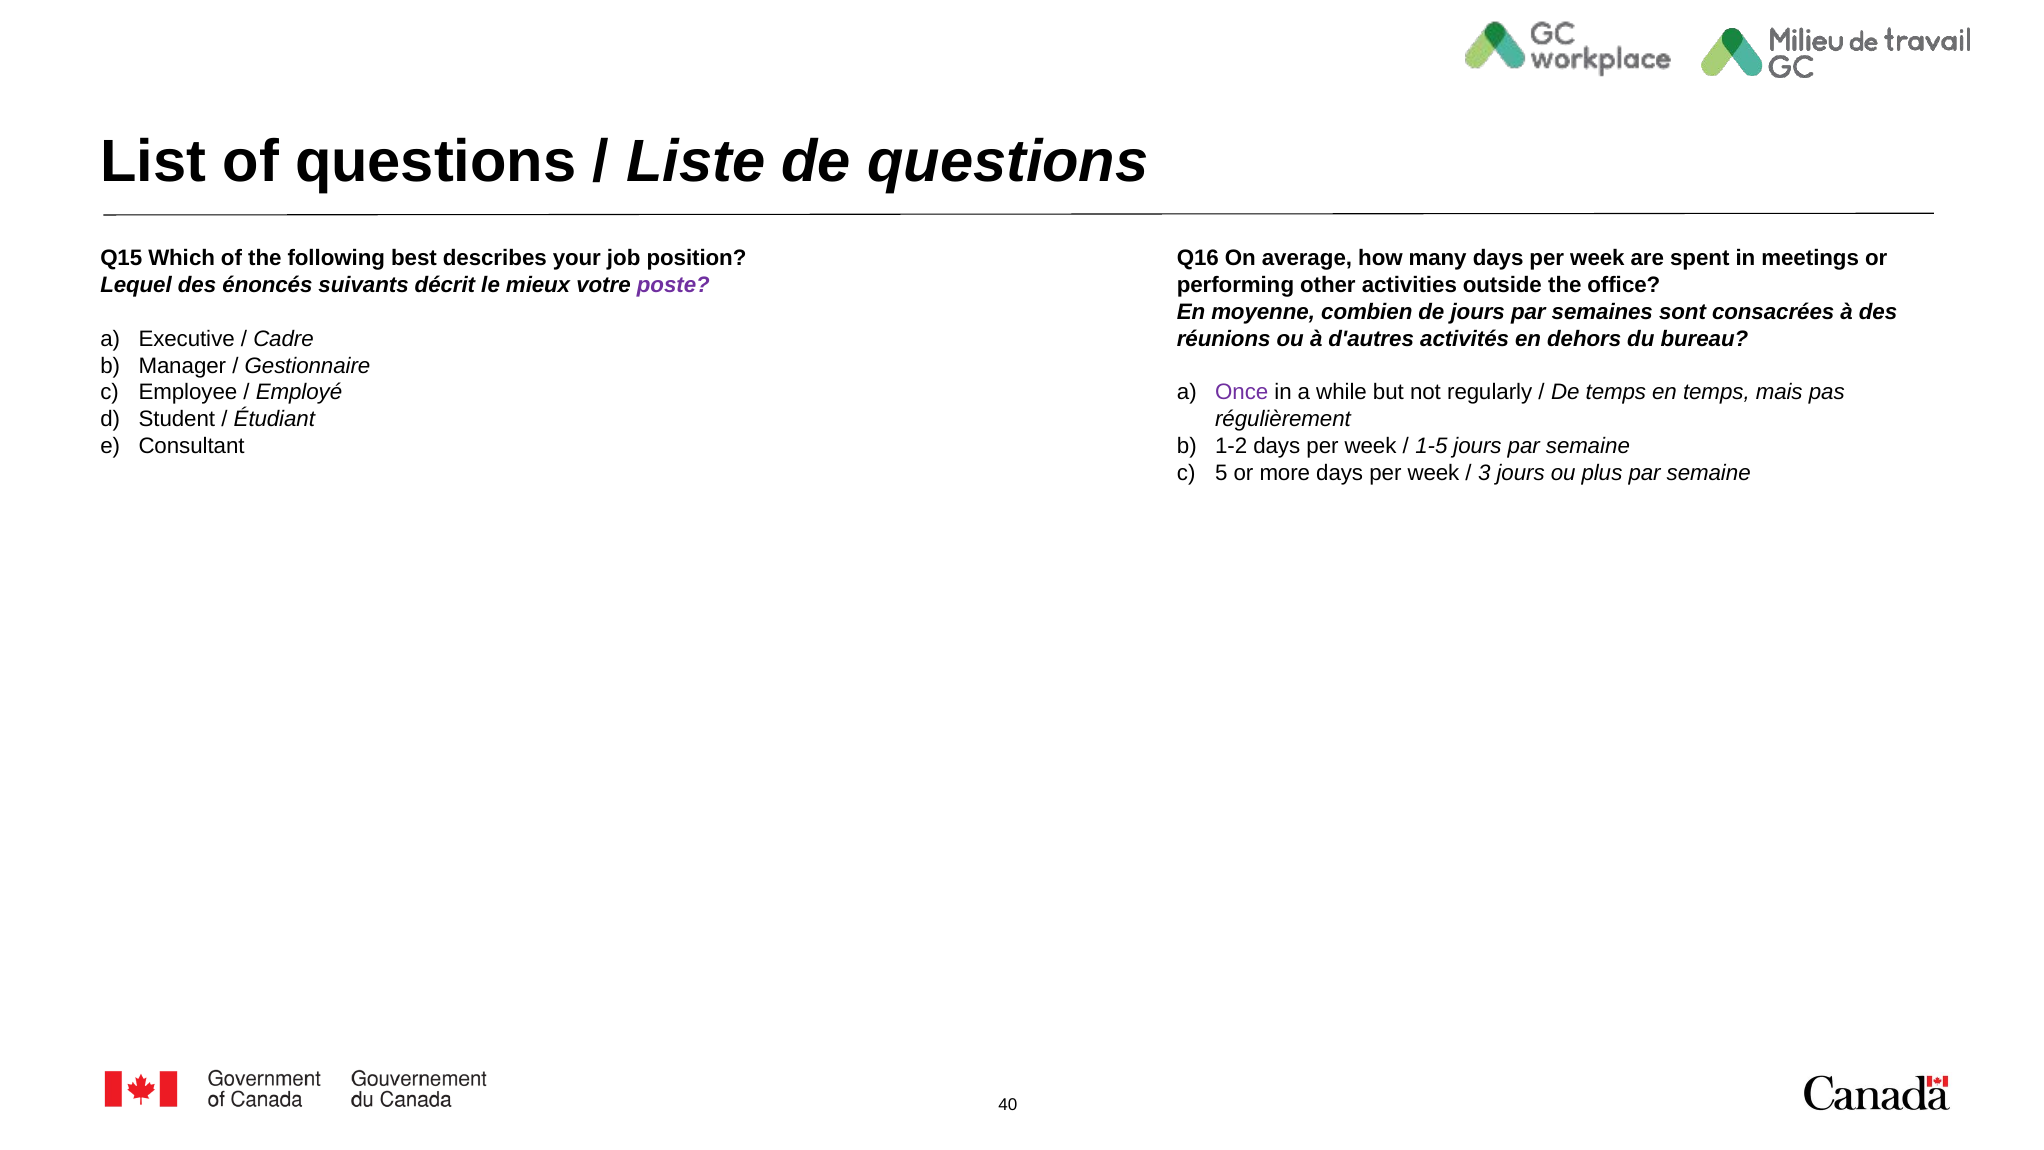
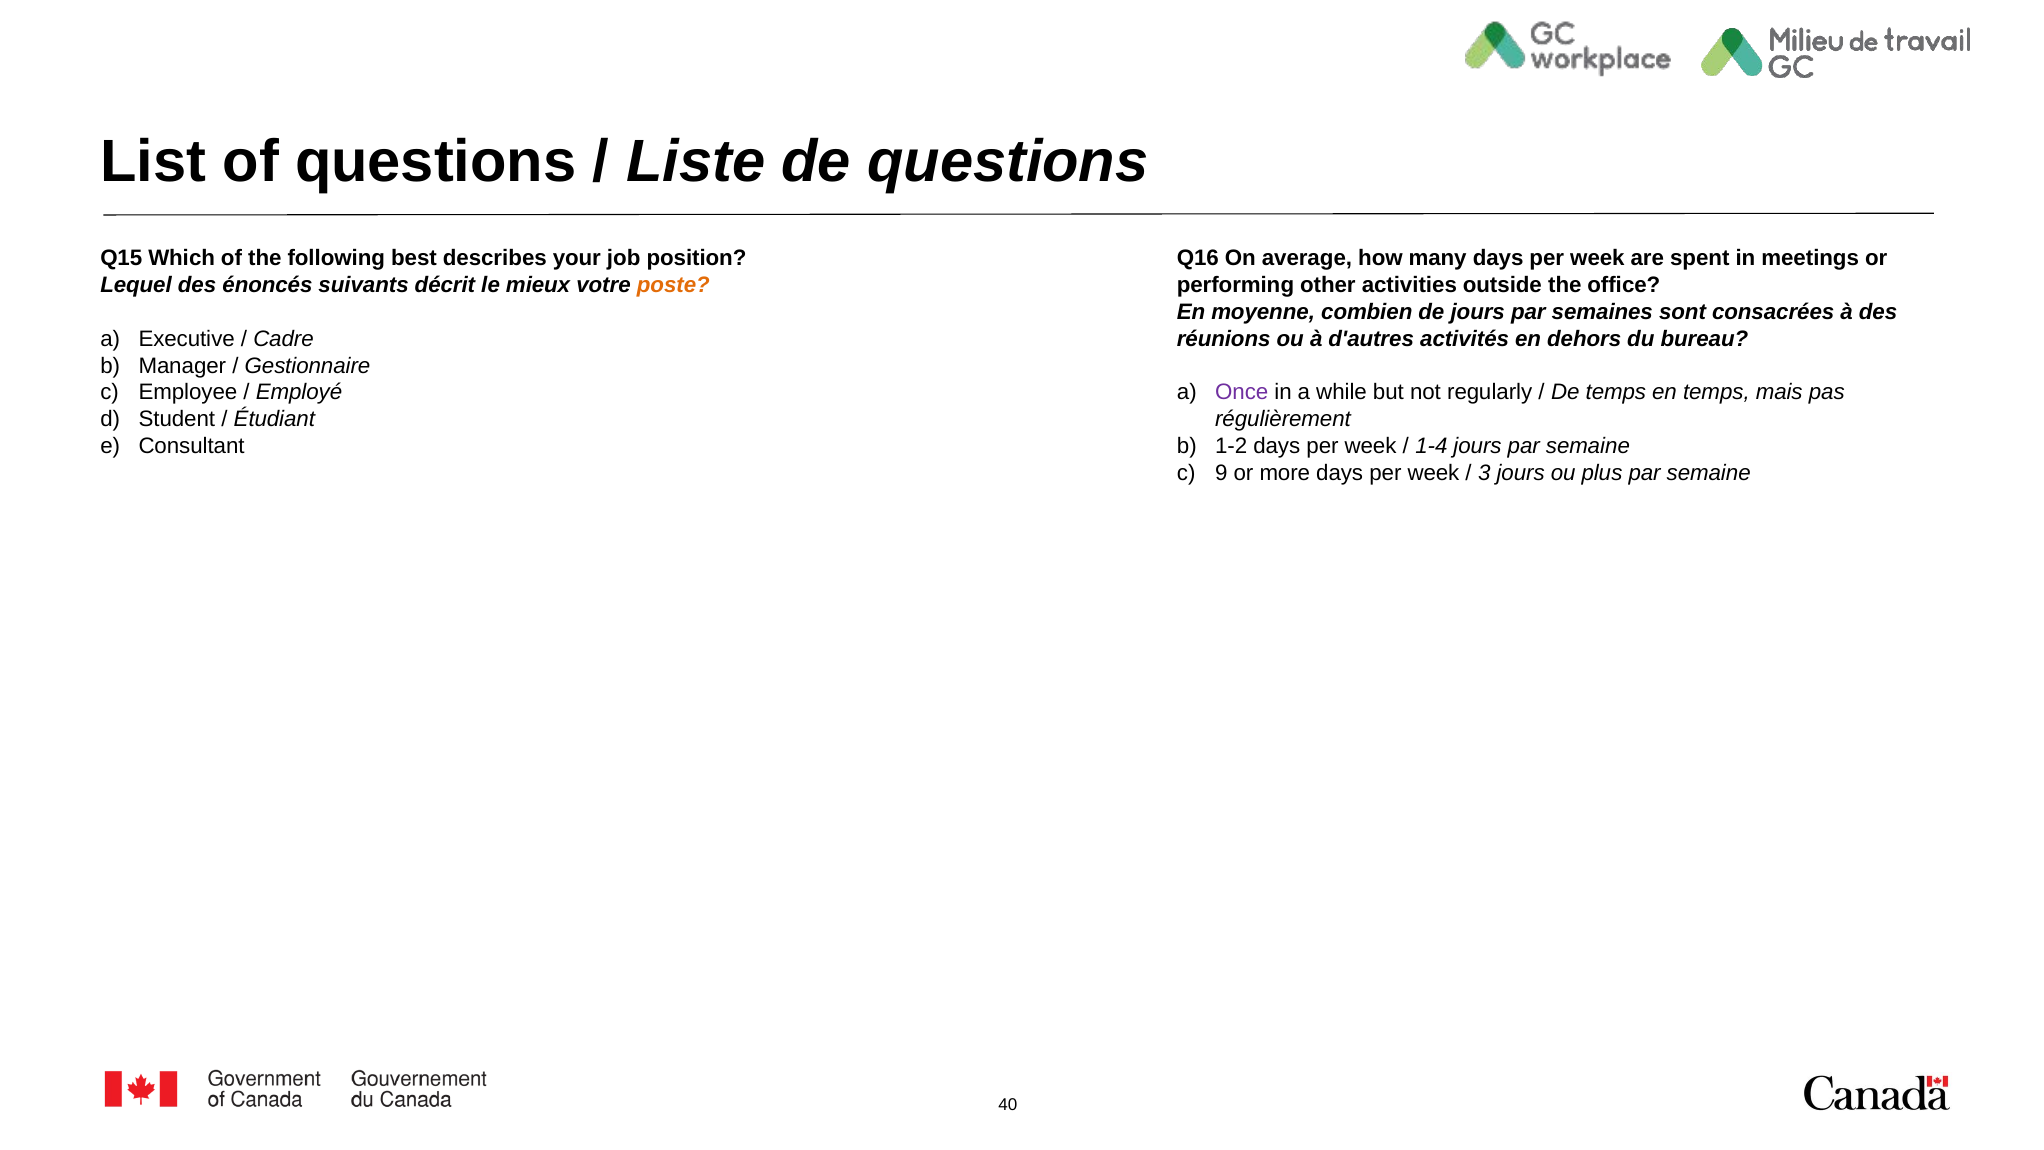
poste colour: purple -> orange
1-5: 1-5 -> 1-4
5: 5 -> 9
